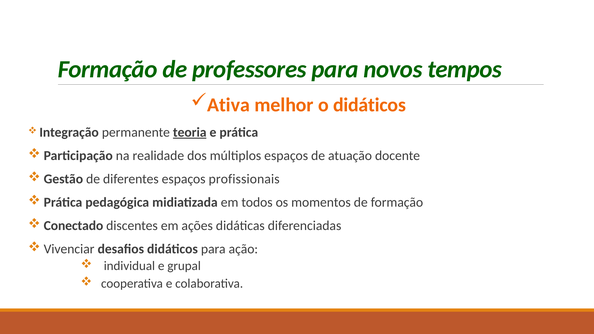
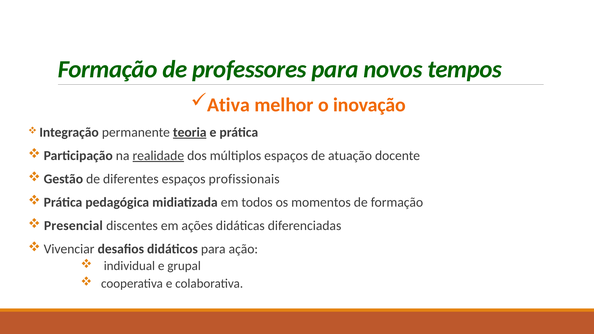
o didáticos: didáticos -> inovação
realidade underline: none -> present
Conectado: Conectado -> Presencial
